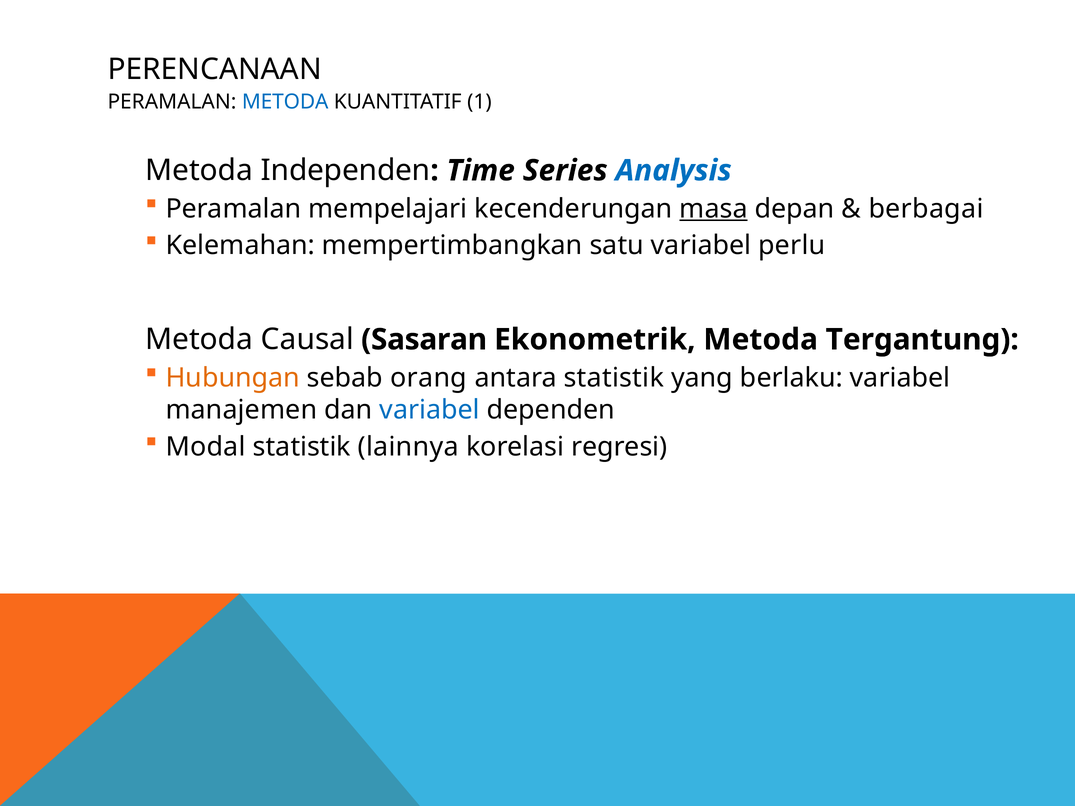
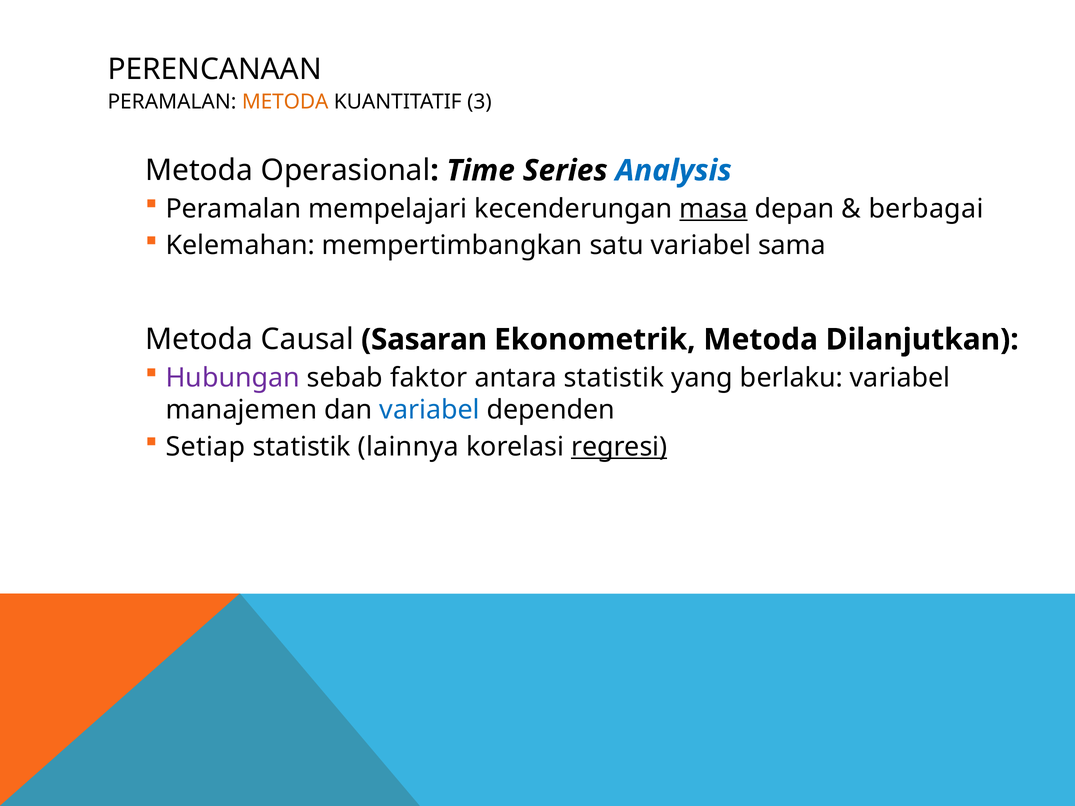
METODA at (285, 102) colour: blue -> orange
1: 1 -> 3
Independen: Independen -> Operasional
perlu: perlu -> sama
Tergantung: Tergantung -> Dilanjutkan
Hubungan colour: orange -> purple
orang: orang -> faktor
Modal: Modal -> Setiap
regresi underline: none -> present
